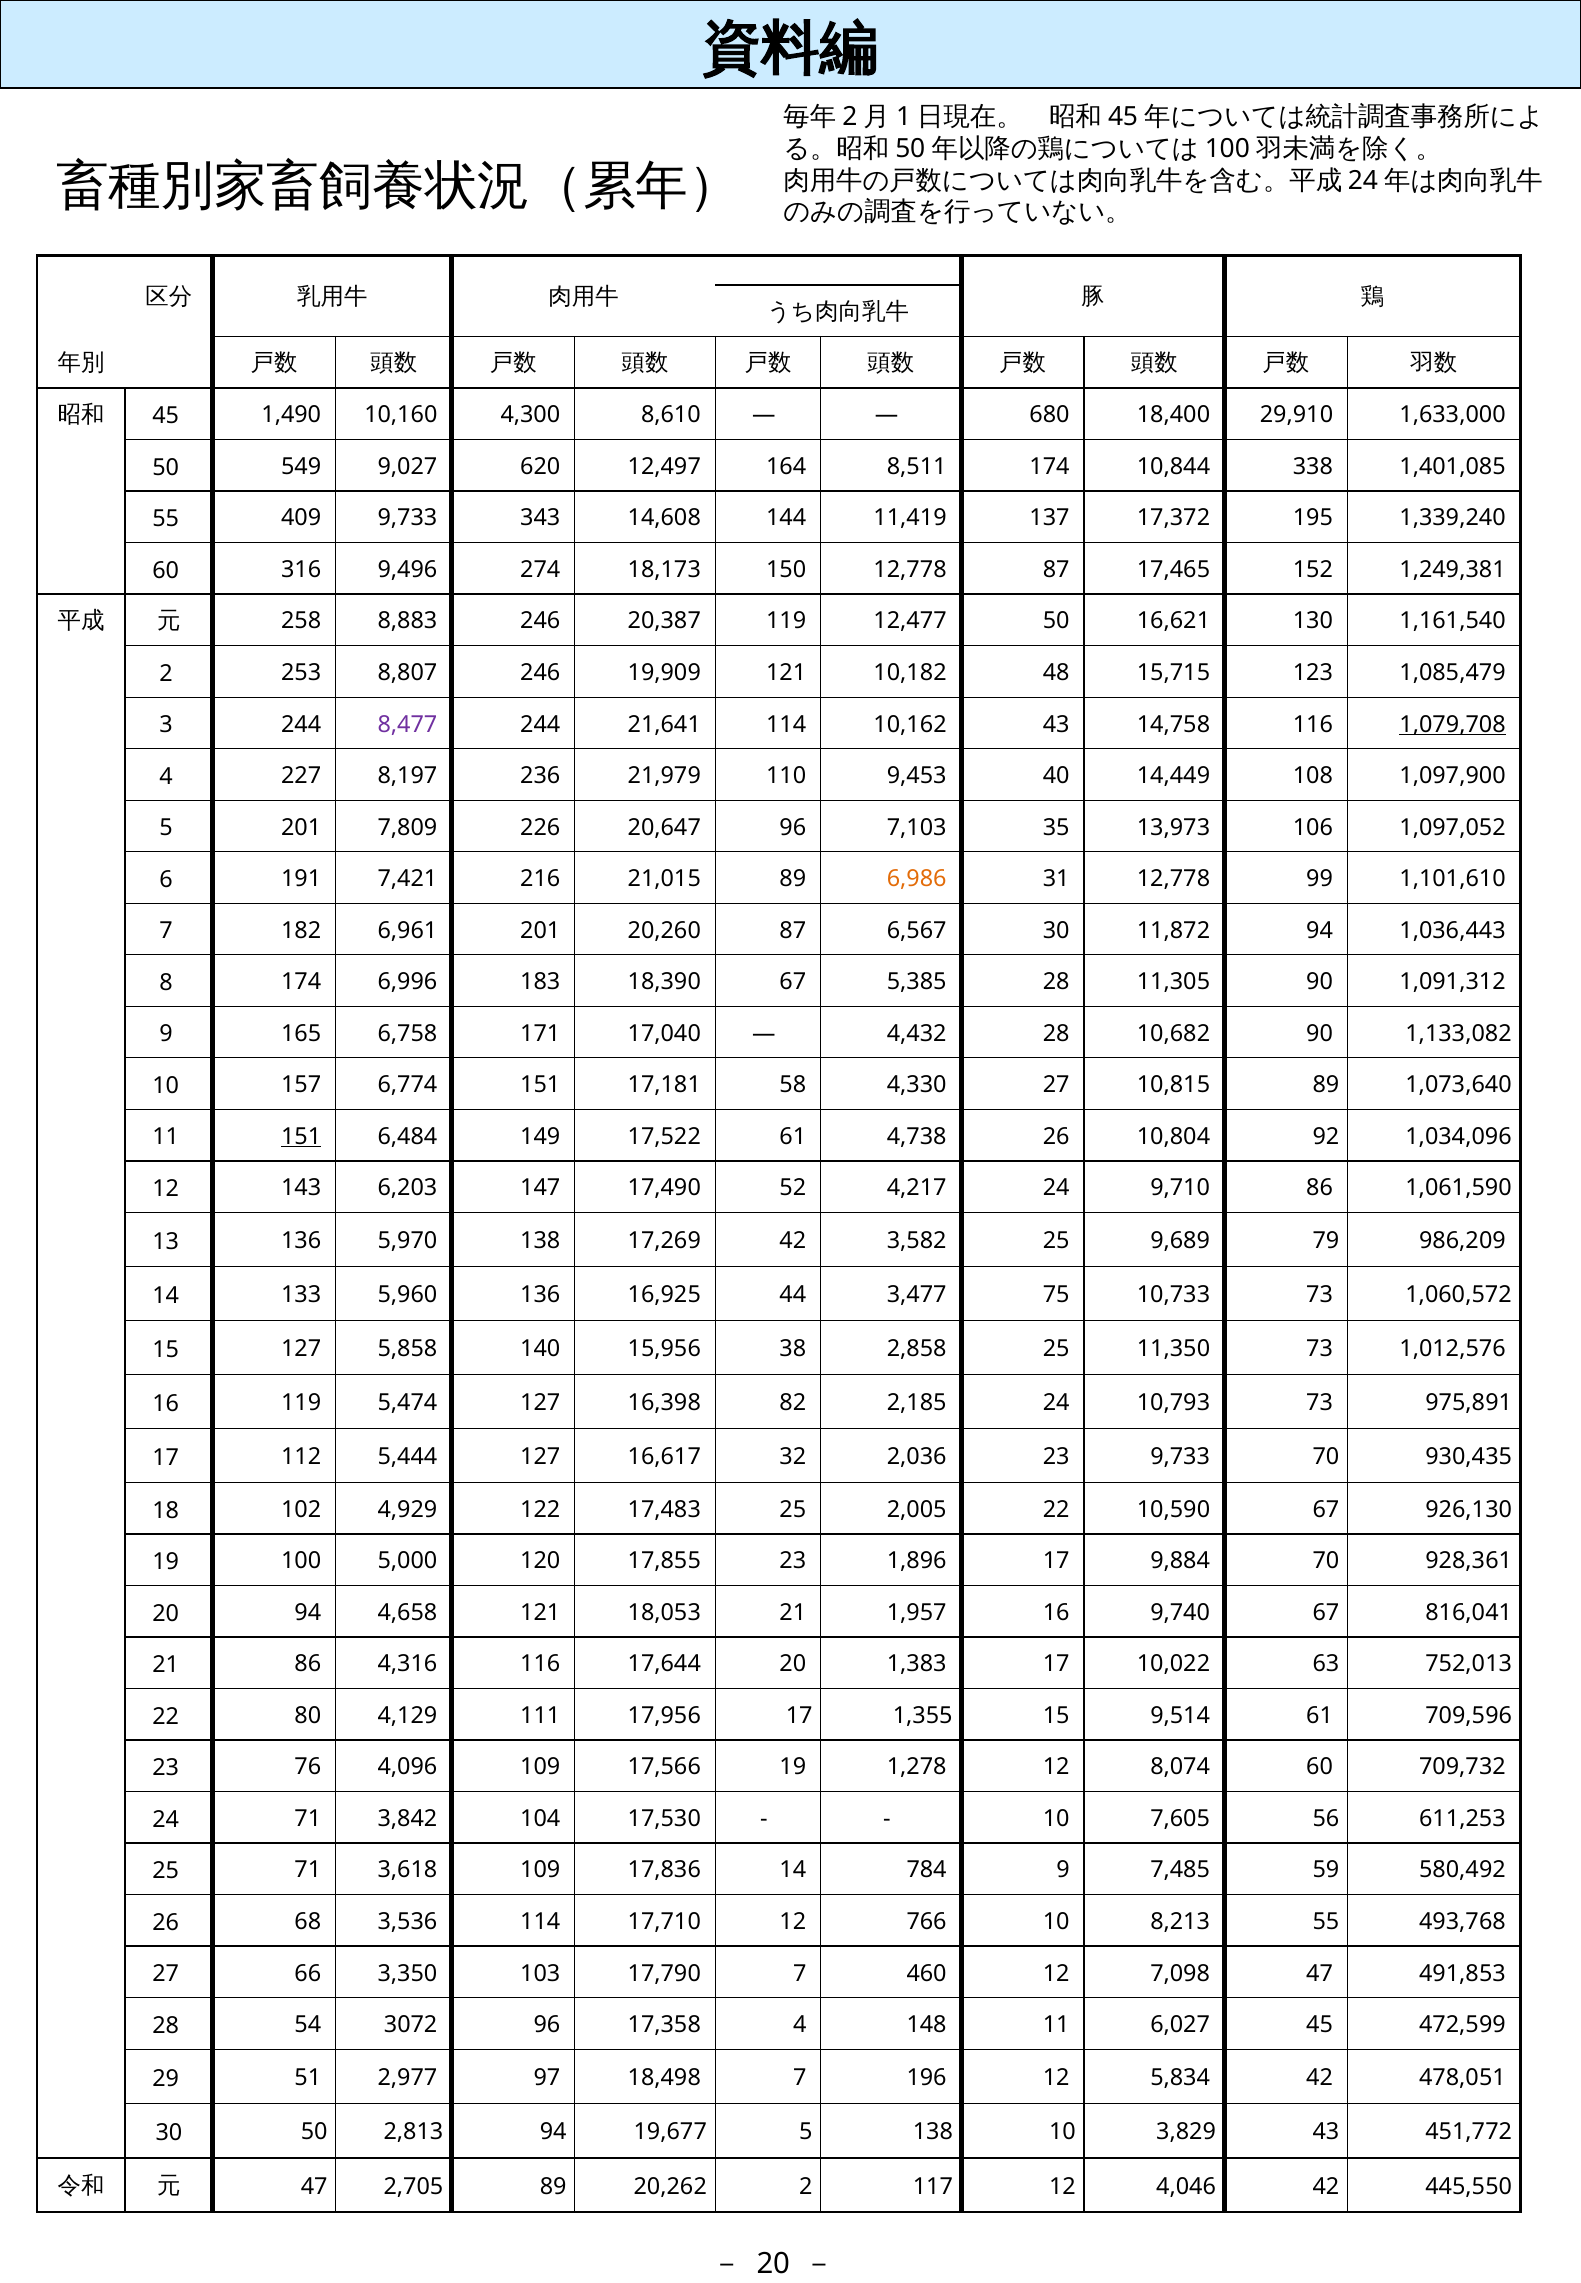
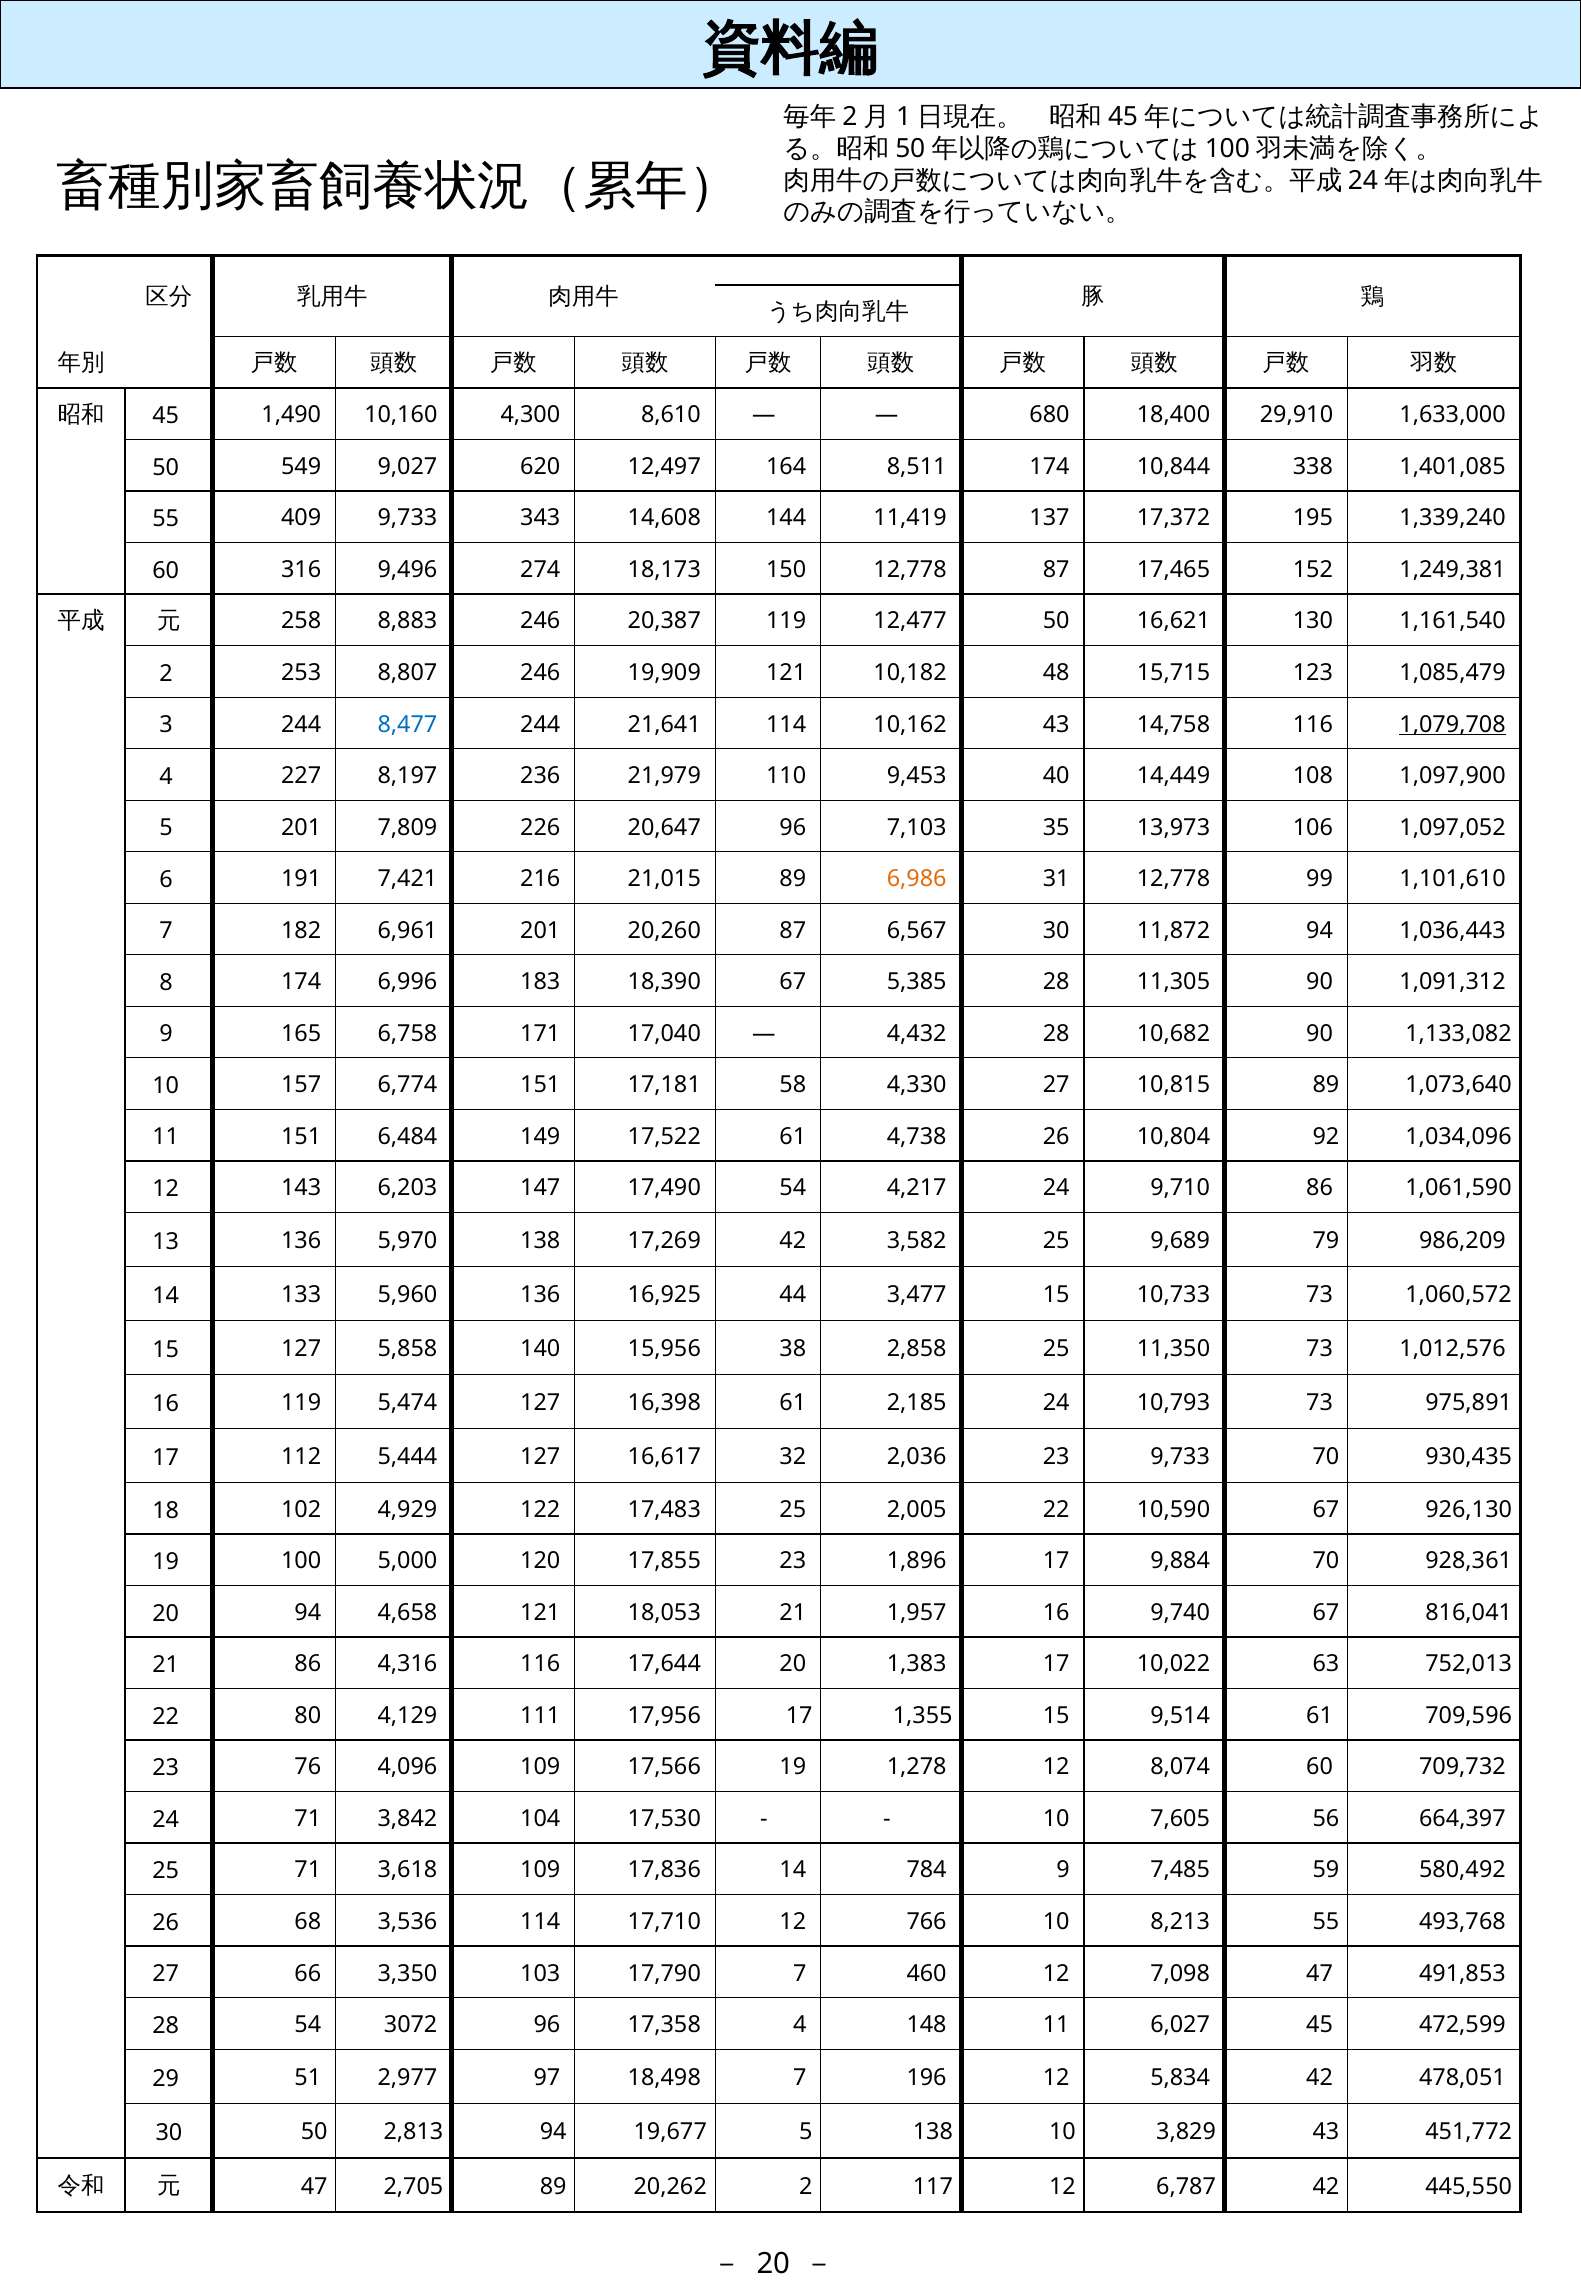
8,477 colour: purple -> blue
151 at (301, 1137) underline: present -> none
17,490 52: 52 -> 54
3,477 75: 75 -> 15
16,398 82: 82 -> 61
611,253: 611,253 -> 664,397
4,046: 4,046 -> 6,787
